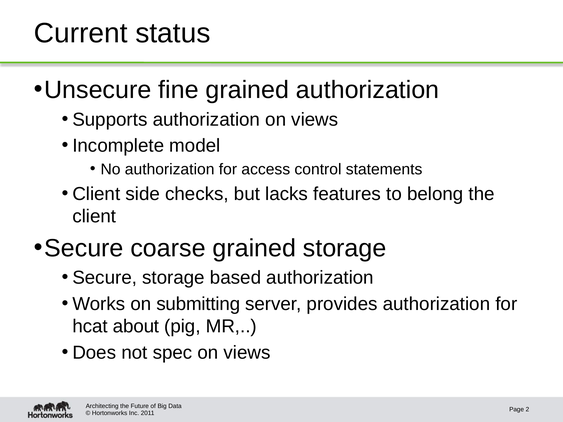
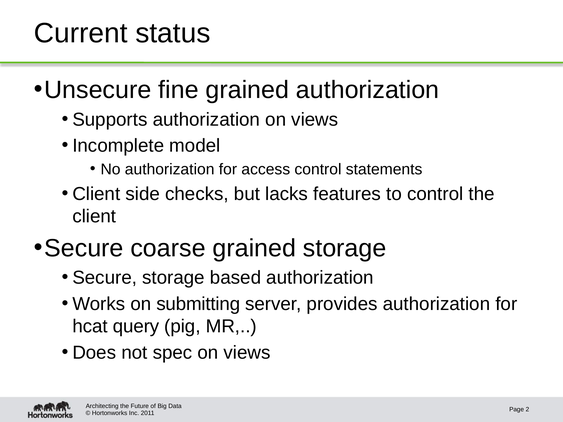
to belong: belong -> control
about: about -> query
